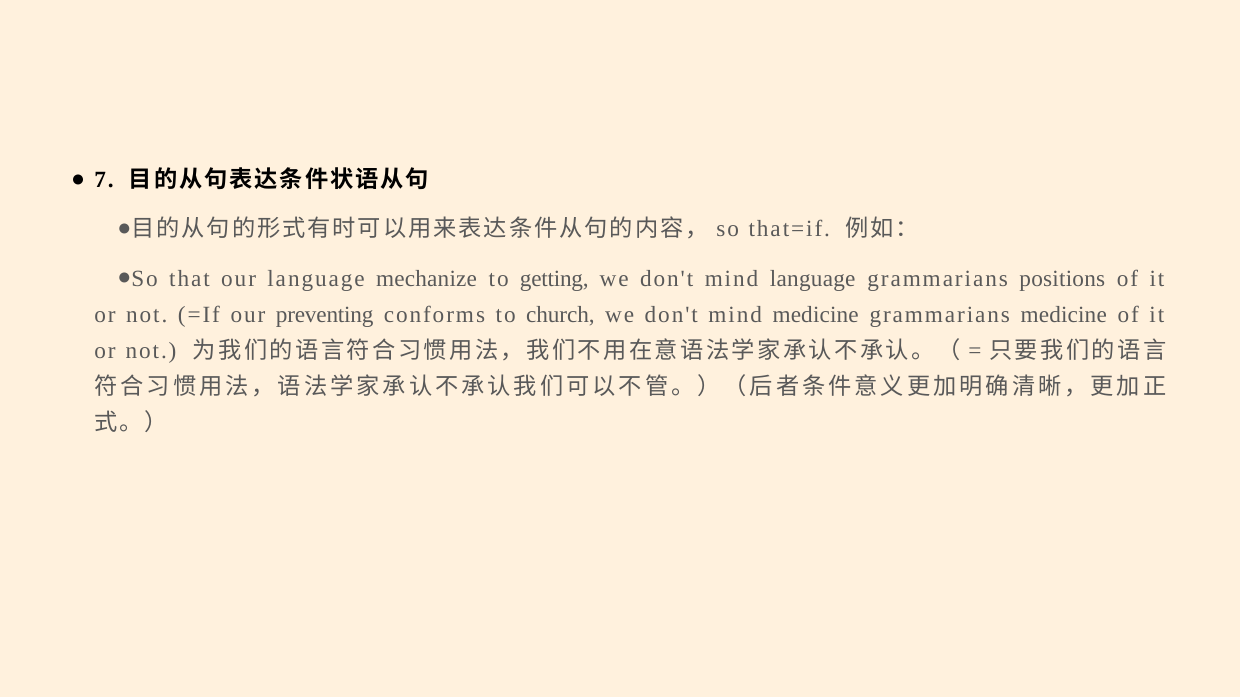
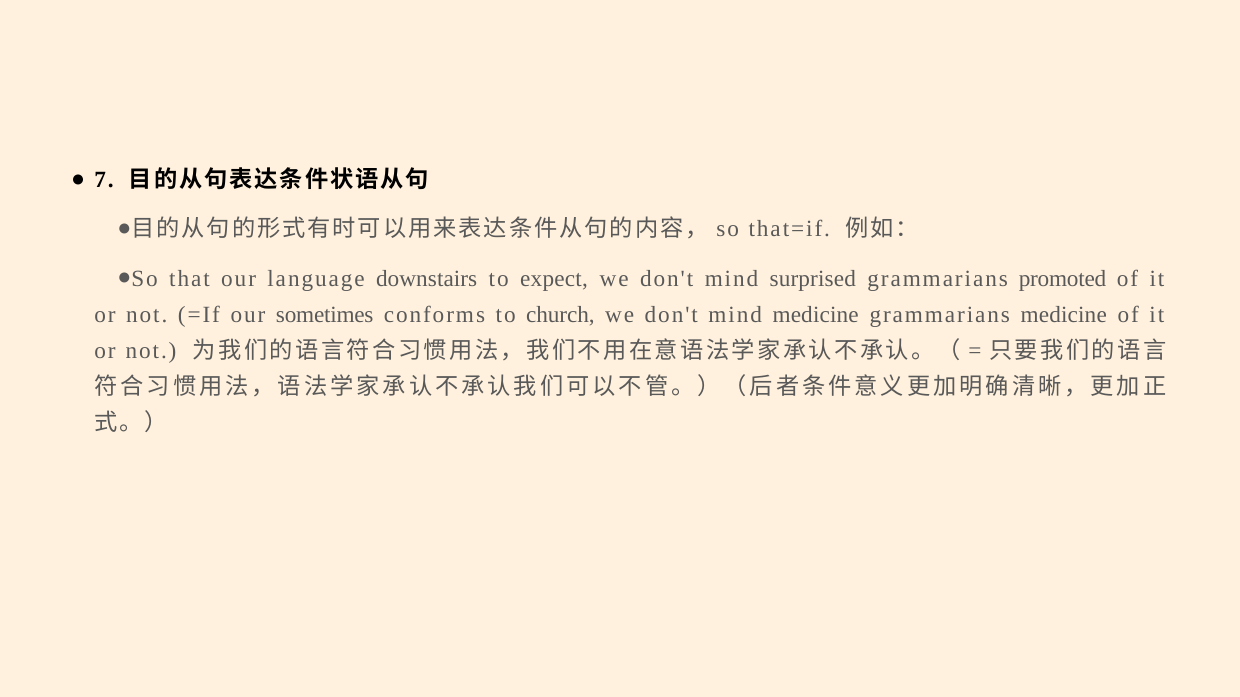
mechanize: mechanize -> downstairs
getting: getting -> expect
mind language: language -> surprised
positions: positions -> promoted
preventing: preventing -> sometimes
